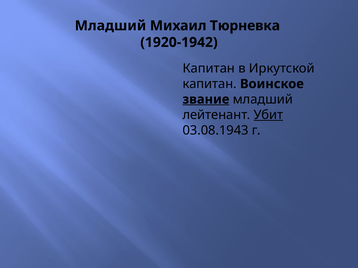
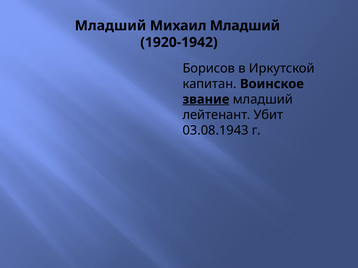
Михаил Тюрневка: Тюрневка -> Младший
Капитан at (209, 69): Капитан -> Борисов
Убит underline: present -> none
